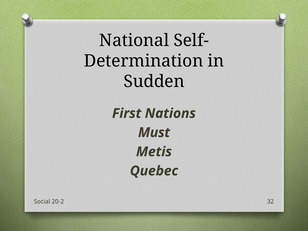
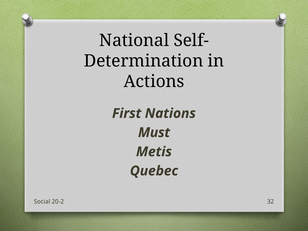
Sudden: Sudden -> Actions
